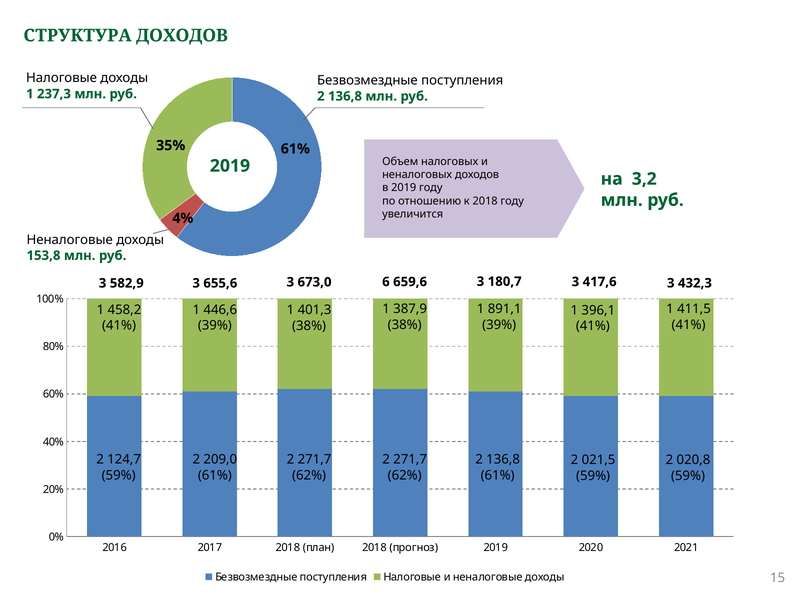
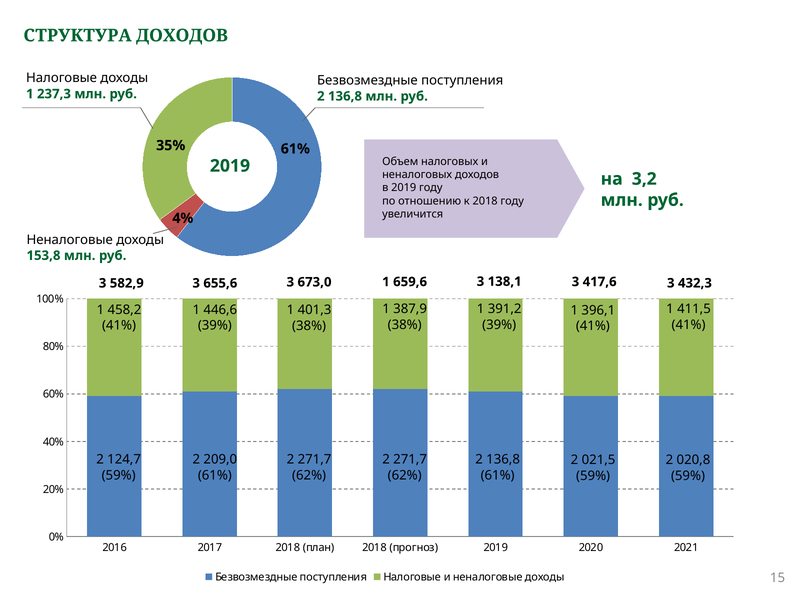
673,0 6: 6 -> 1
180,7: 180,7 -> 138,1
891,1: 891,1 -> 391,2
